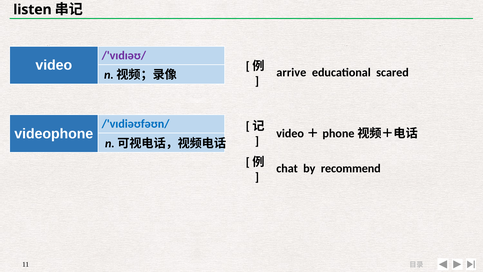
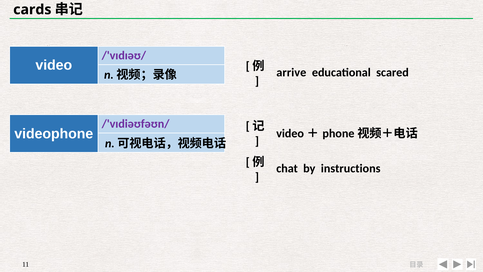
listen: listen -> cards
/'vɪdiəʊfəʊn/ colour: blue -> purple
recommend: recommend -> instructions
